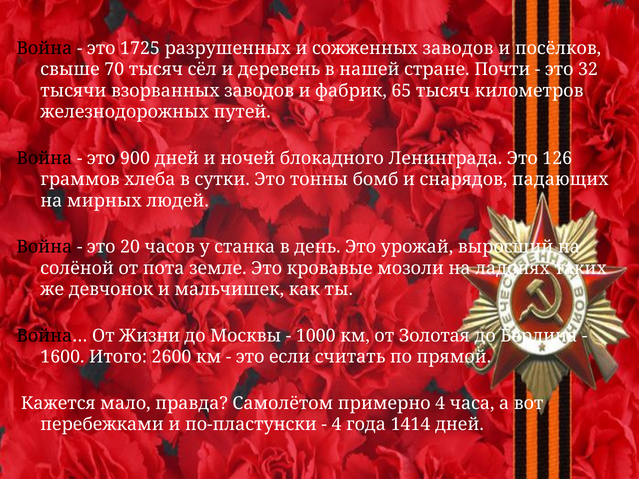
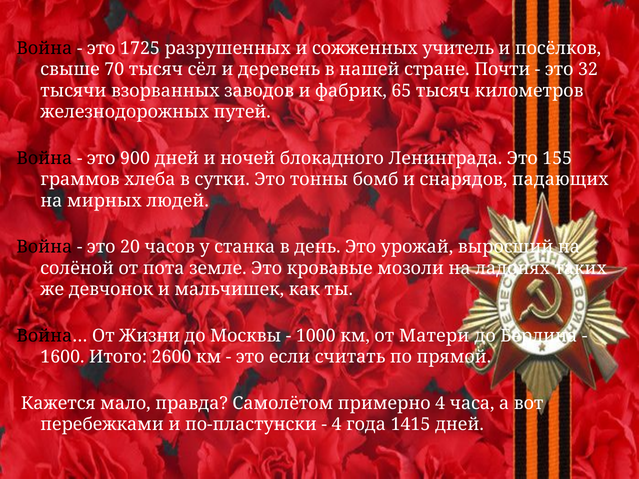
сожженных заводов: заводов -> учитель
126: 126 -> 155
Золотая: Золотая -> Матери
1414: 1414 -> 1415
